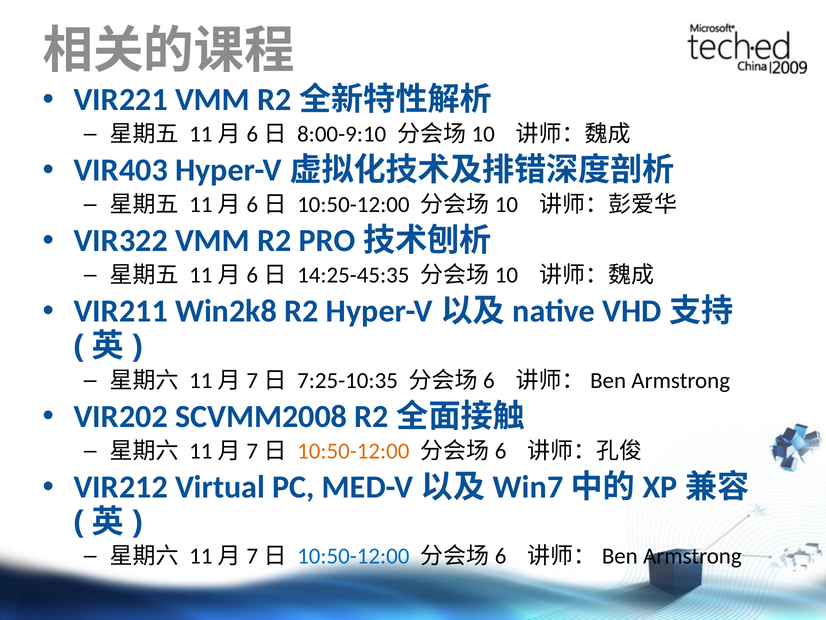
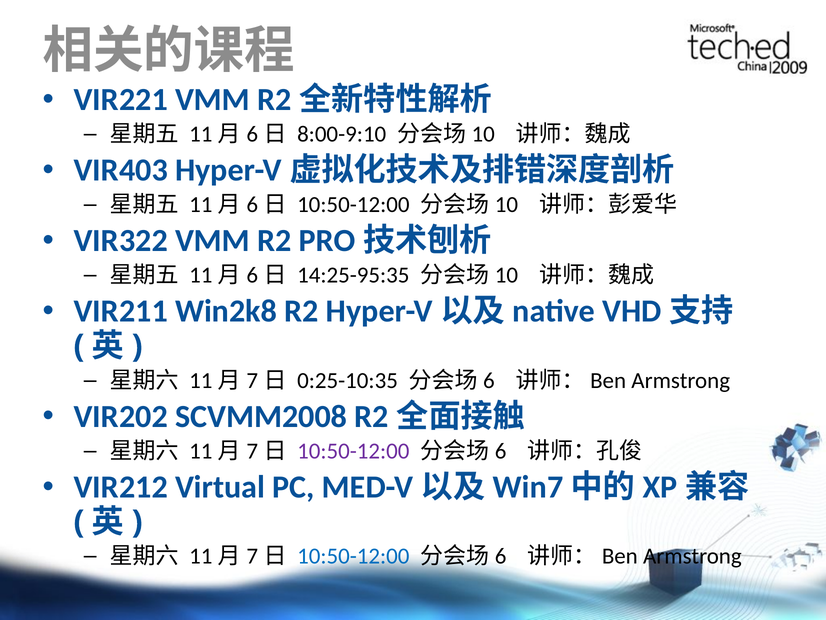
14:25-45:35: 14:25-45:35 -> 14:25-95:35
7:25-10:35: 7:25-10:35 -> 0:25-10:35
10:50-12:00 at (353, 451) colour: orange -> purple
